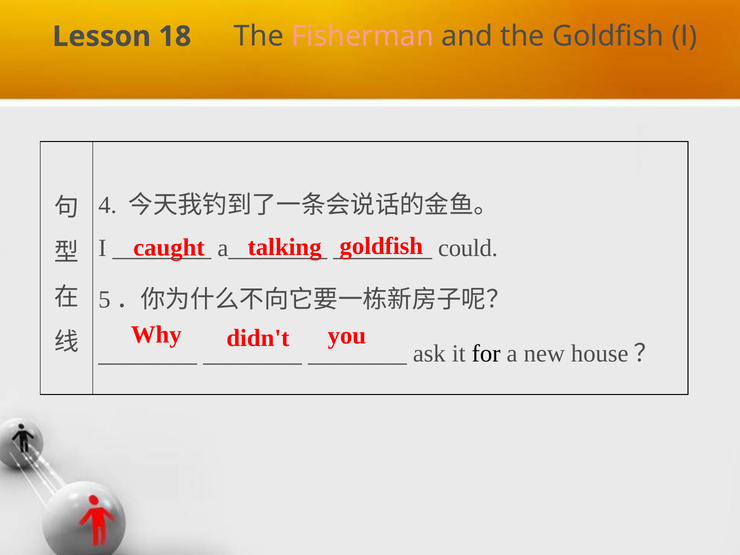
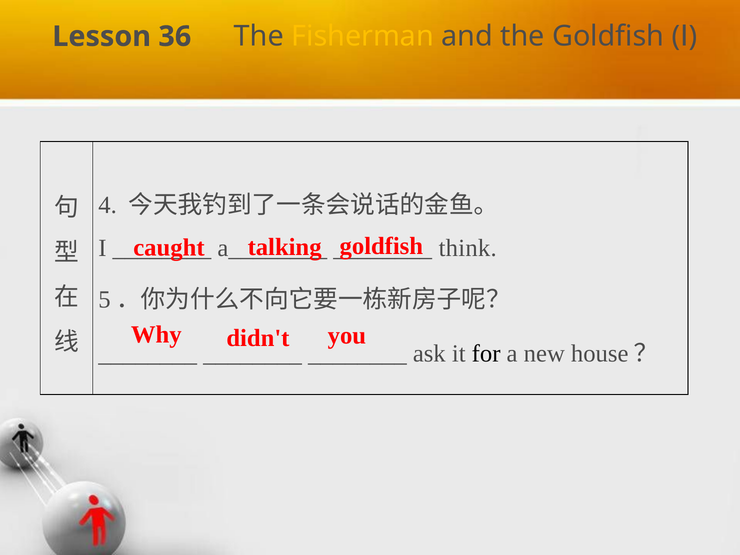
18: 18 -> 36
Fisherman colour: pink -> yellow
could: could -> think
